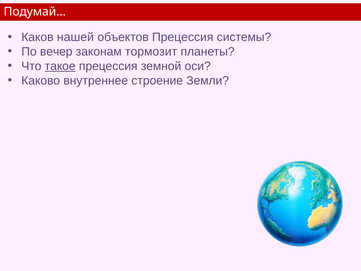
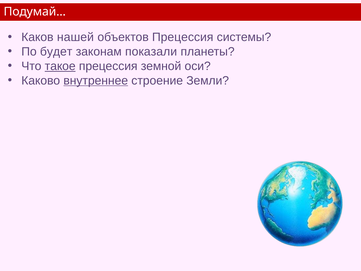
вечер: вечер -> будет
тормозит: тормозит -> показали
внутреннее underline: none -> present
